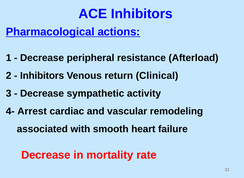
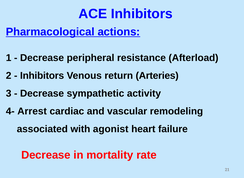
Clinical: Clinical -> Arteries
smooth: smooth -> agonist
